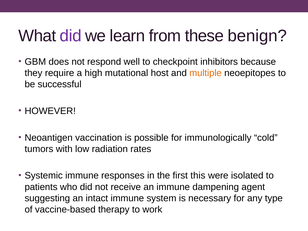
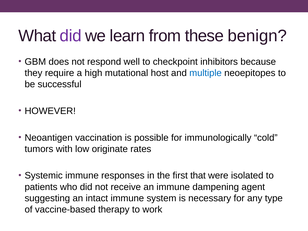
multiple colour: orange -> blue
radiation: radiation -> originate
this: this -> that
